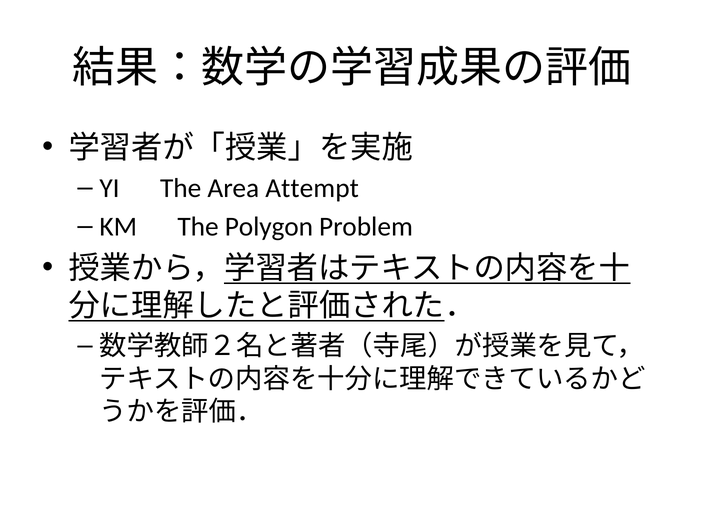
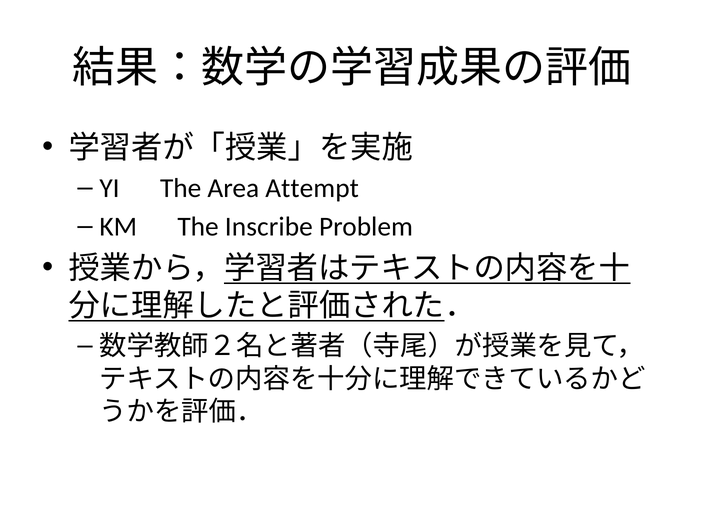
Polygon: Polygon -> Inscribe
